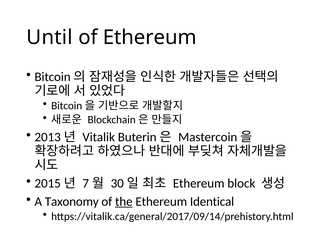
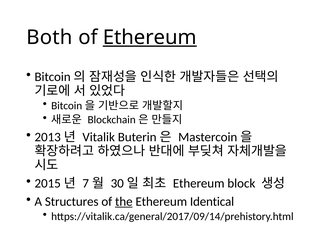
Until: Until -> Both
Ethereum at (150, 37) underline: none -> present
Taxonomy: Taxonomy -> Structures
